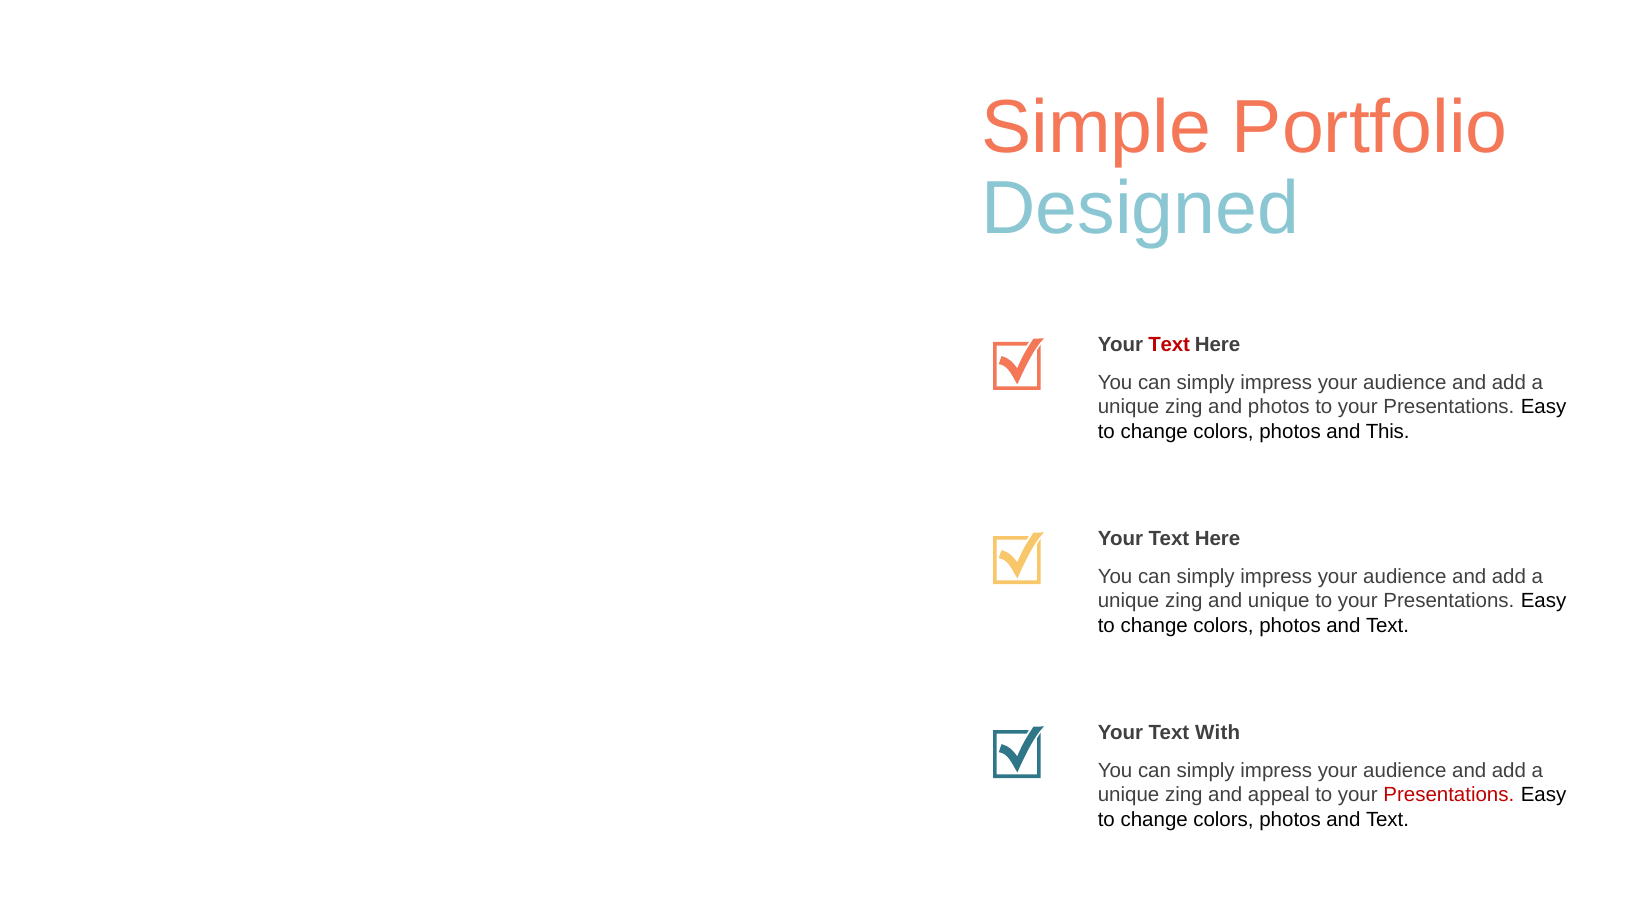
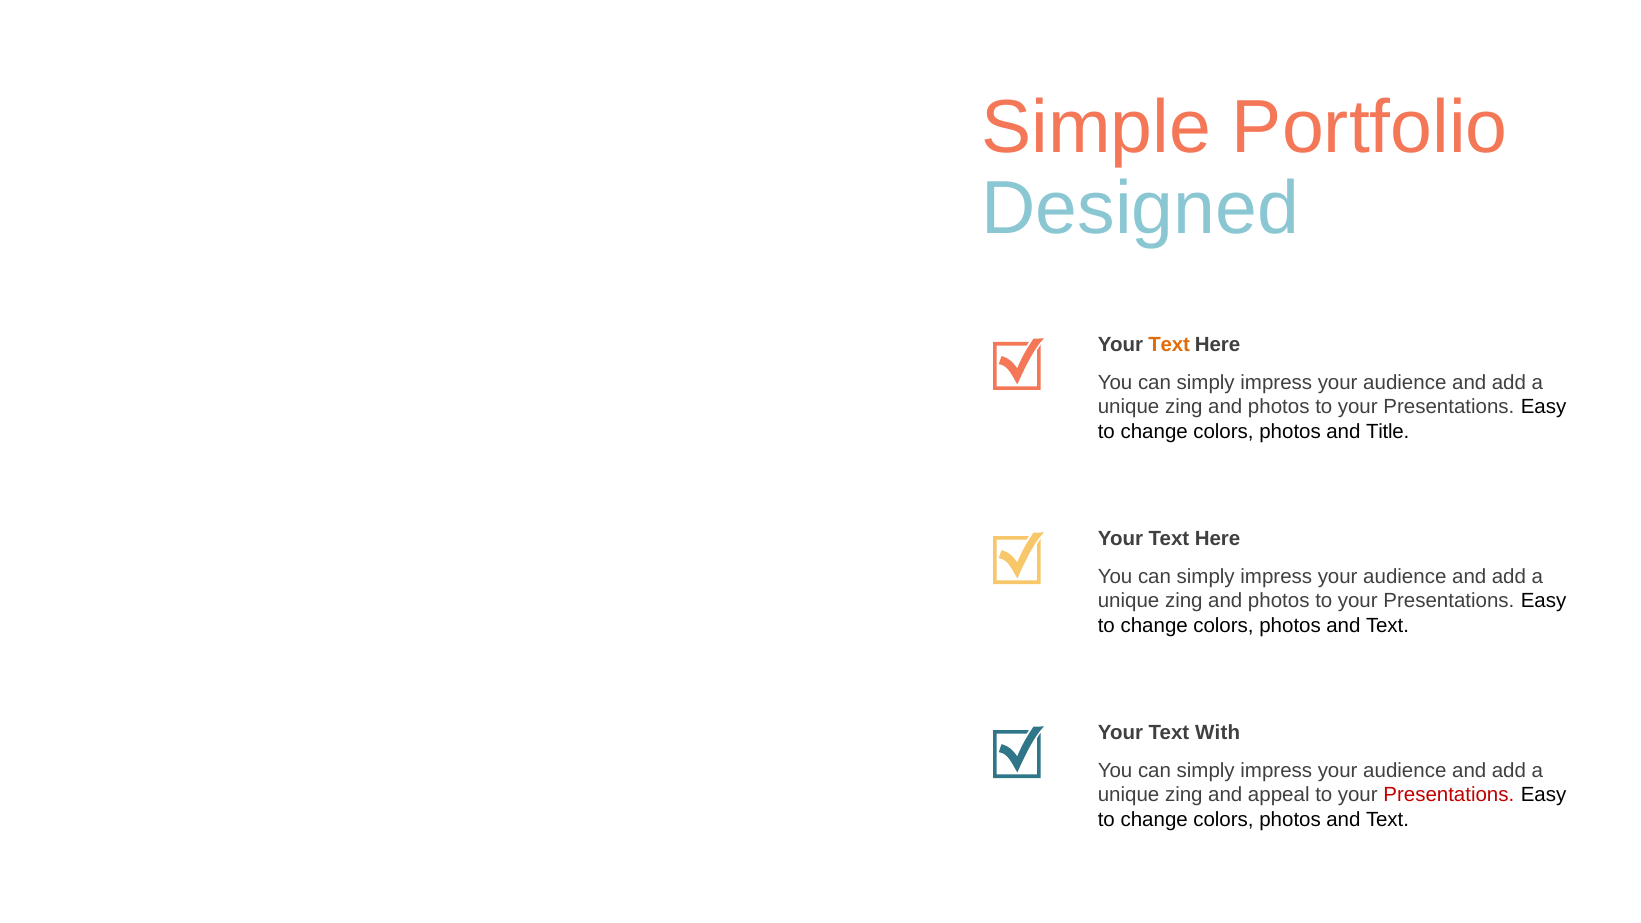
Text at (1169, 345) colour: red -> orange
This: This -> Title
unique at (1279, 601): unique -> photos
